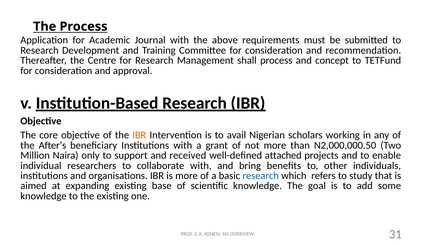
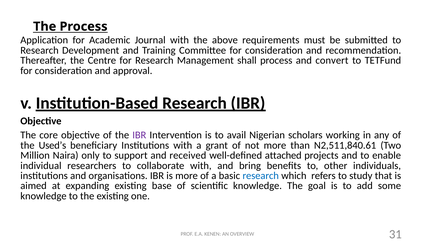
concept: concept -> convert
IBR at (139, 135) colour: orange -> purple
After’s: After’s -> Used’s
N2,000,000.50: N2,000,000.50 -> N2,511,840.61
